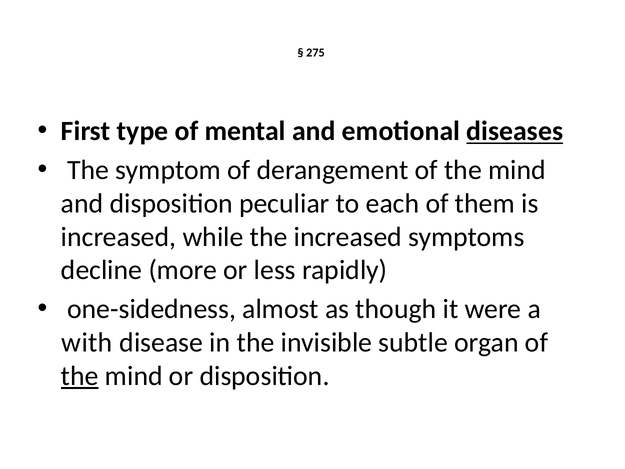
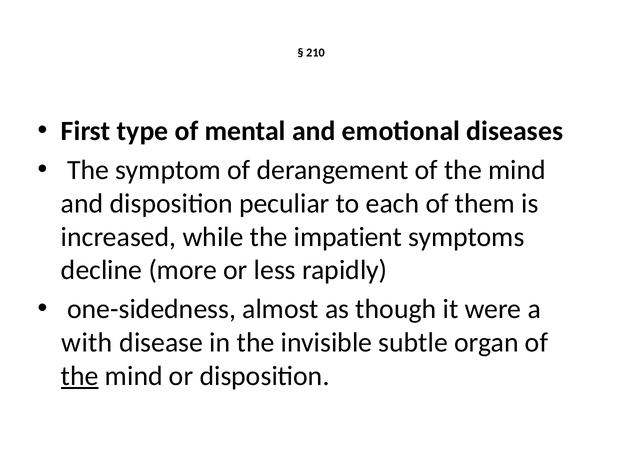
275: 275 -> 210
diseases underline: present -> none
the increased: increased -> impatient
